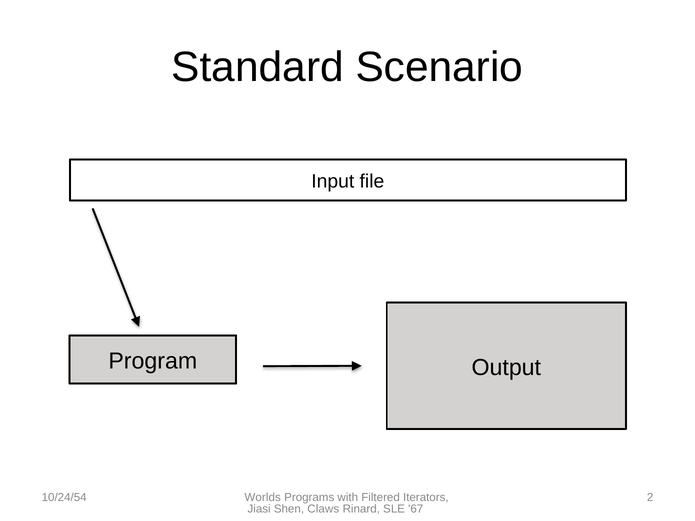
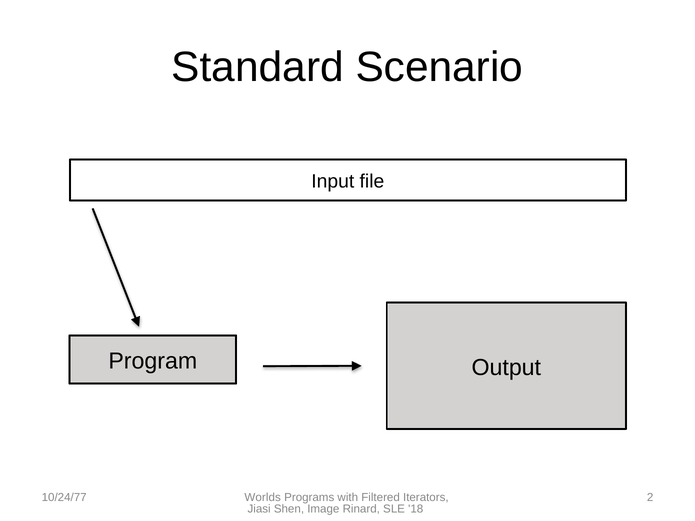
10/24/54: 10/24/54 -> 10/24/77
Claws: Claws -> Image
67: 67 -> 18
